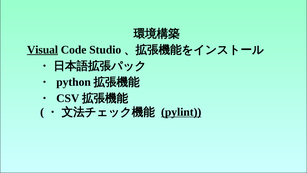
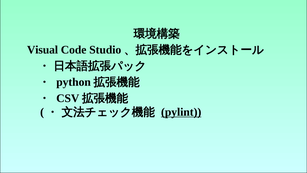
Visual underline: present -> none
